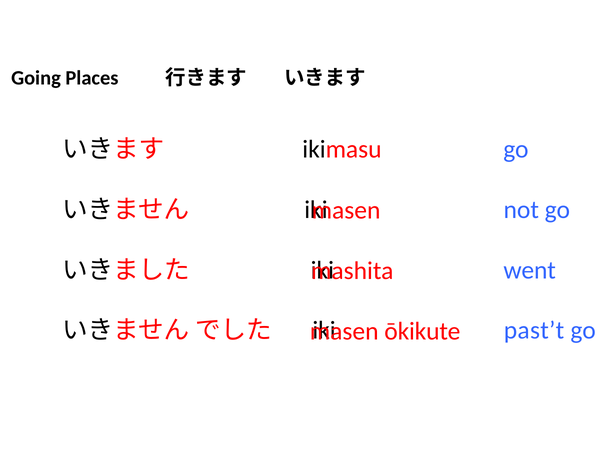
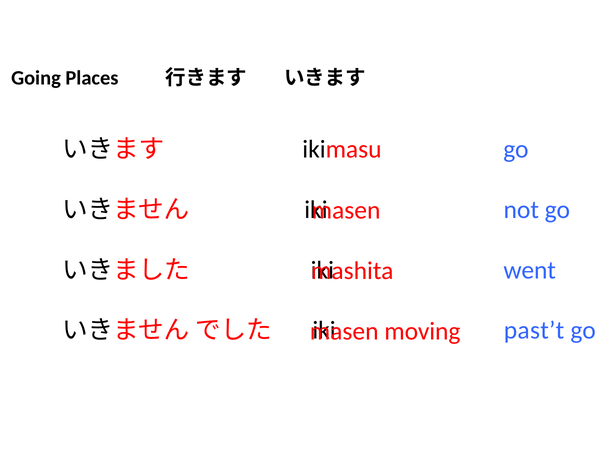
ōkikute: ōkikute -> moving
